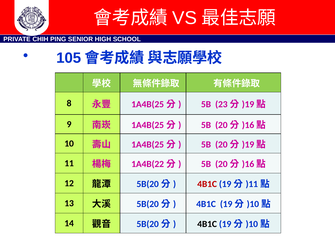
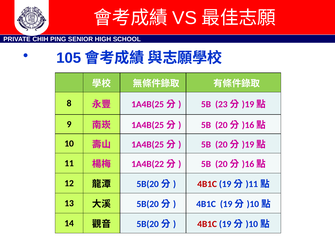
4B1C at (207, 224) colour: black -> red
